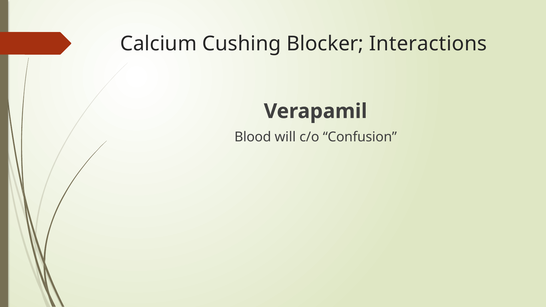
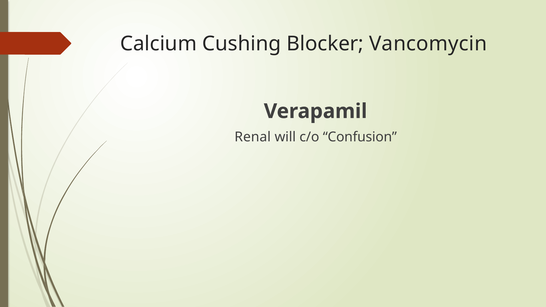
Interactions: Interactions -> Vancomycin
Blood: Blood -> Renal
